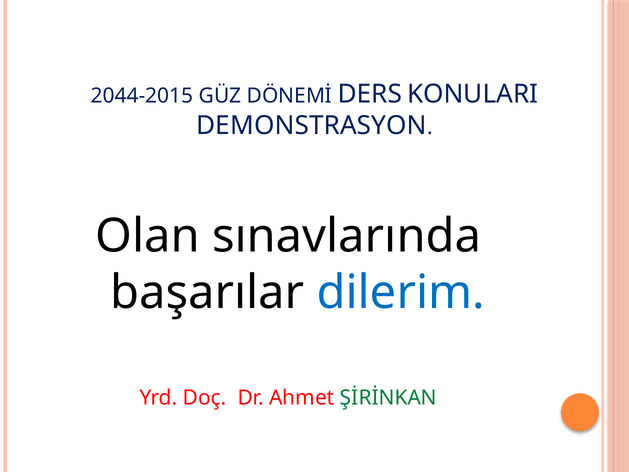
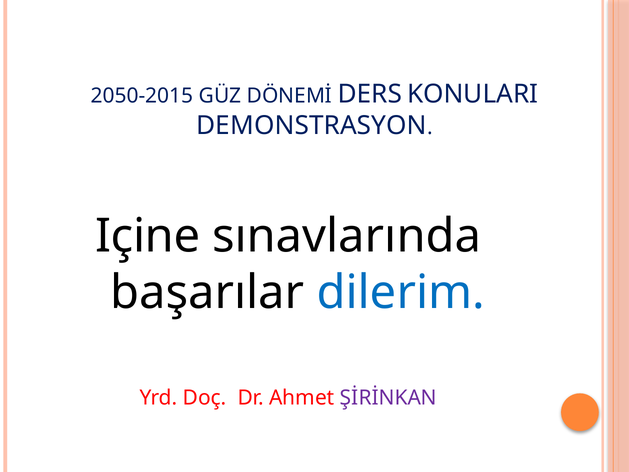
2044-2015: 2044-2015 -> 2050-2015
Olan: Olan -> Içine
ŞİRİNKAN colour: green -> purple
